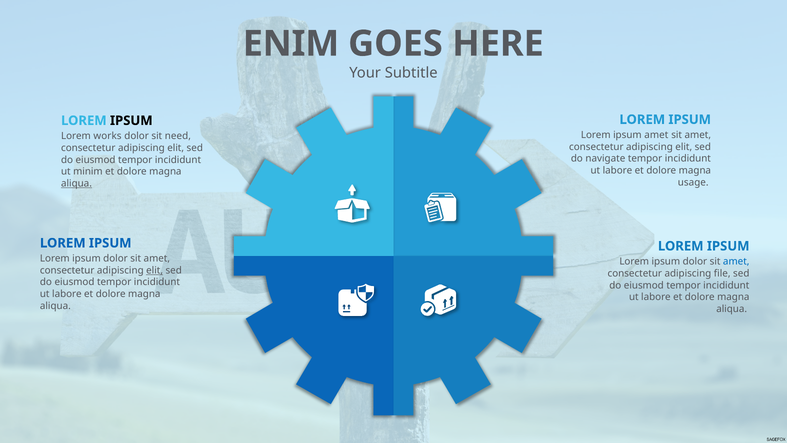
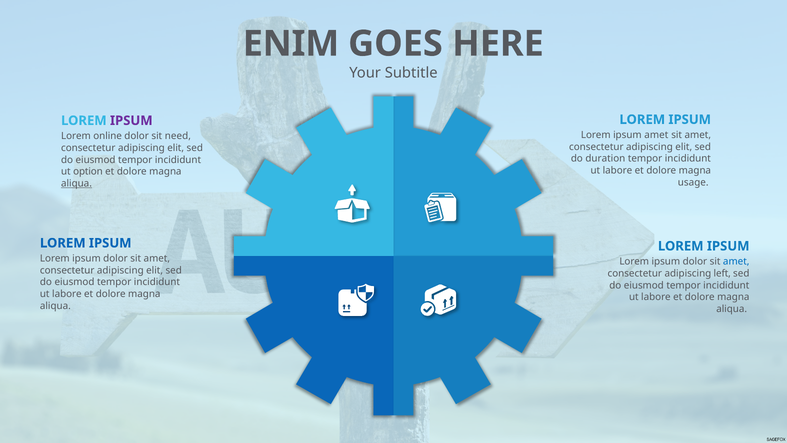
IPSUM at (131, 121) colour: black -> purple
works: works -> online
navigate: navigate -> duration
minim: minim -> option
elit at (155, 270) underline: present -> none
file: file -> left
